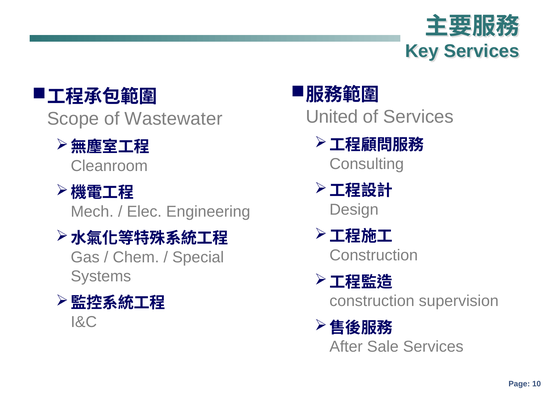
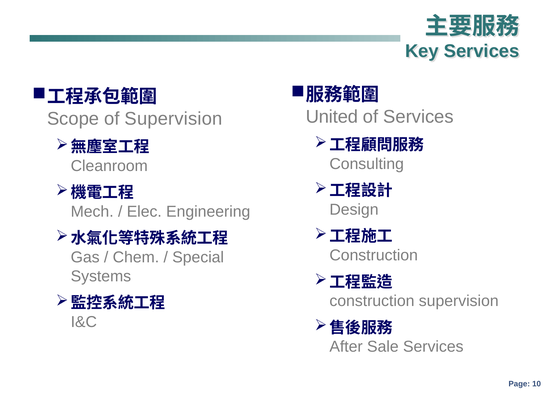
of Wastewater: Wastewater -> Supervision
